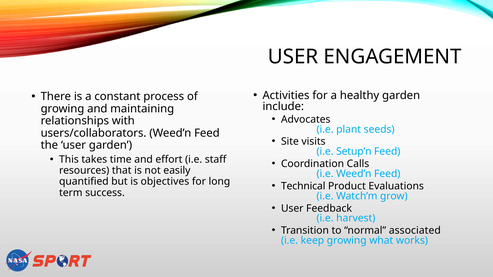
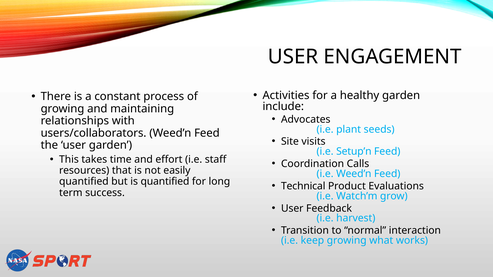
is objectives: objectives -> quantified
associated: associated -> interaction
